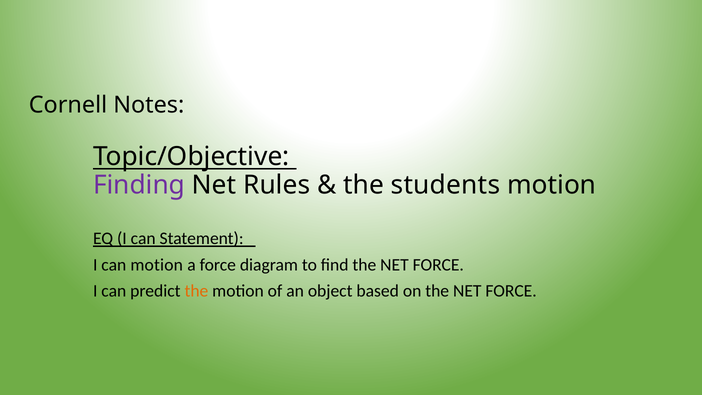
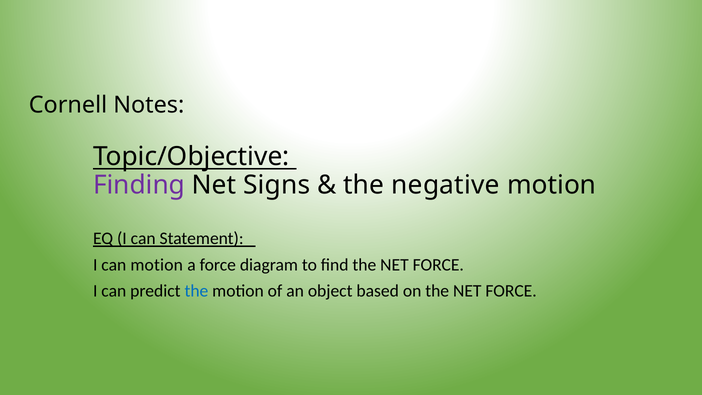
Rules: Rules -> Signs
students: students -> negative
the at (196, 291) colour: orange -> blue
